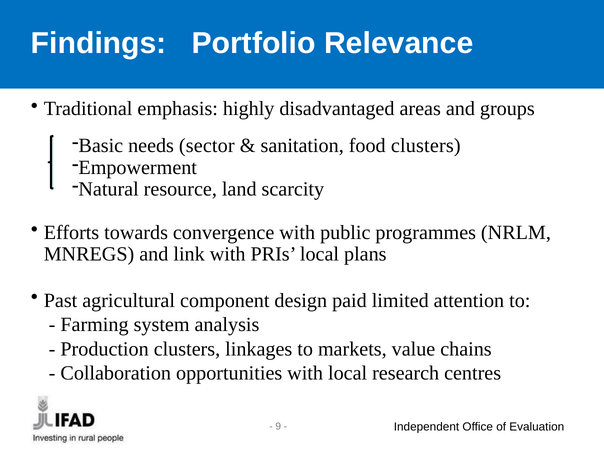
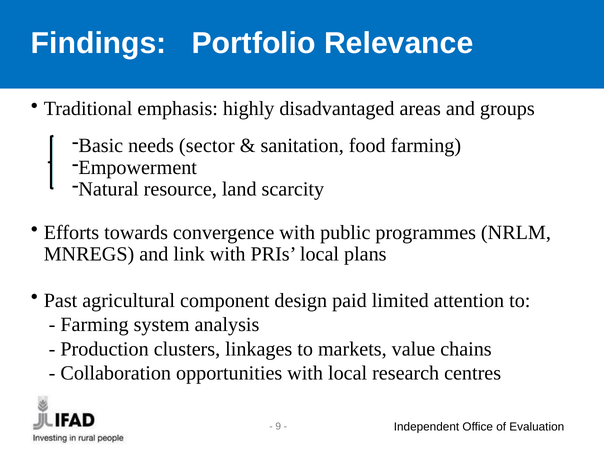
food clusters: clusters -> farming
